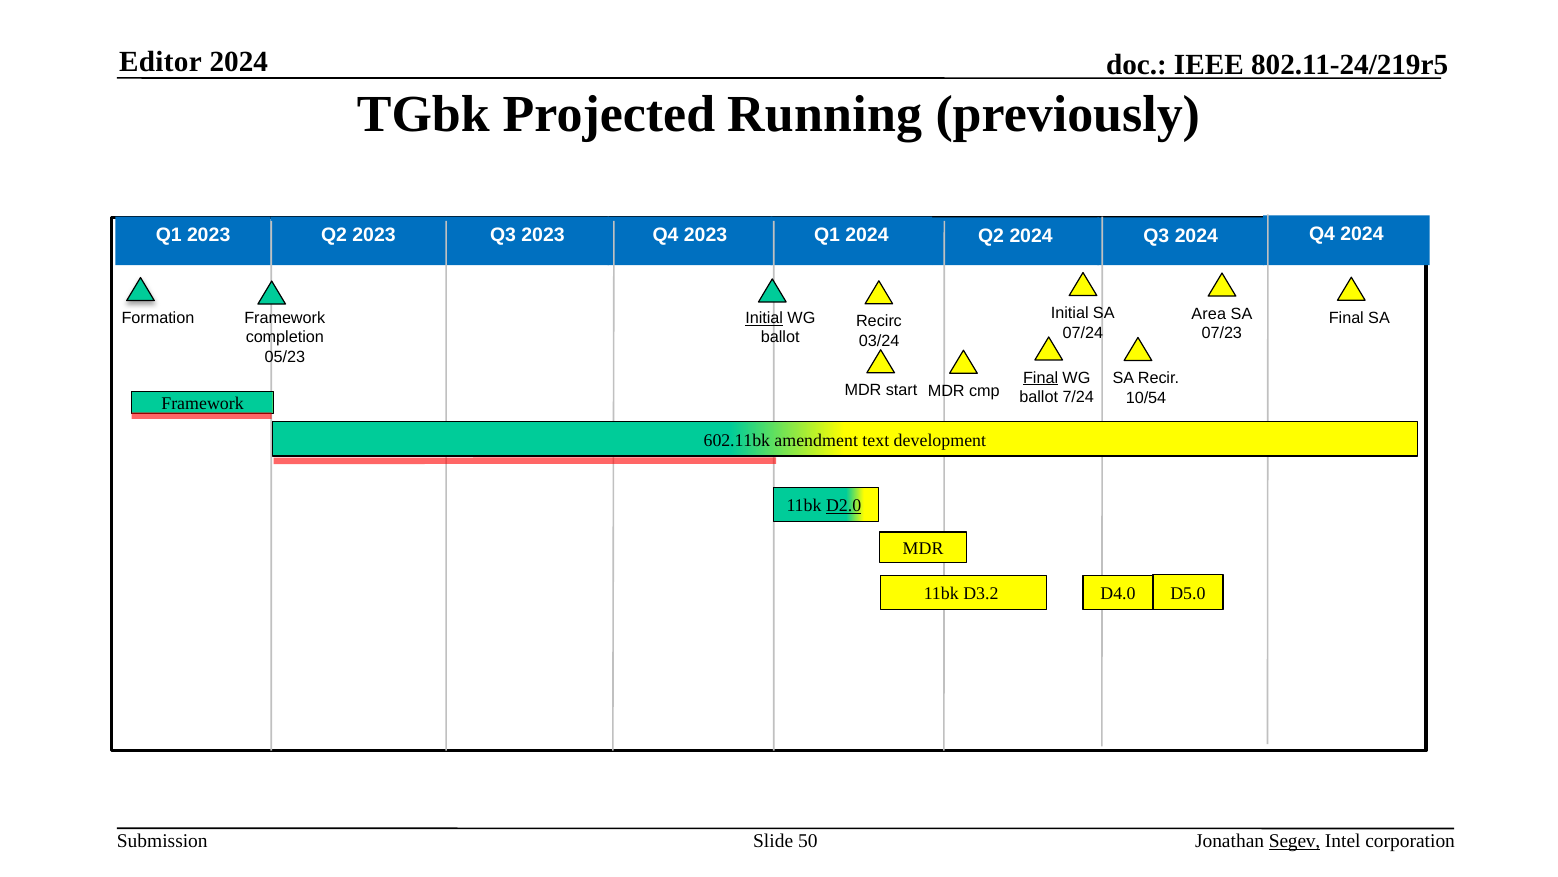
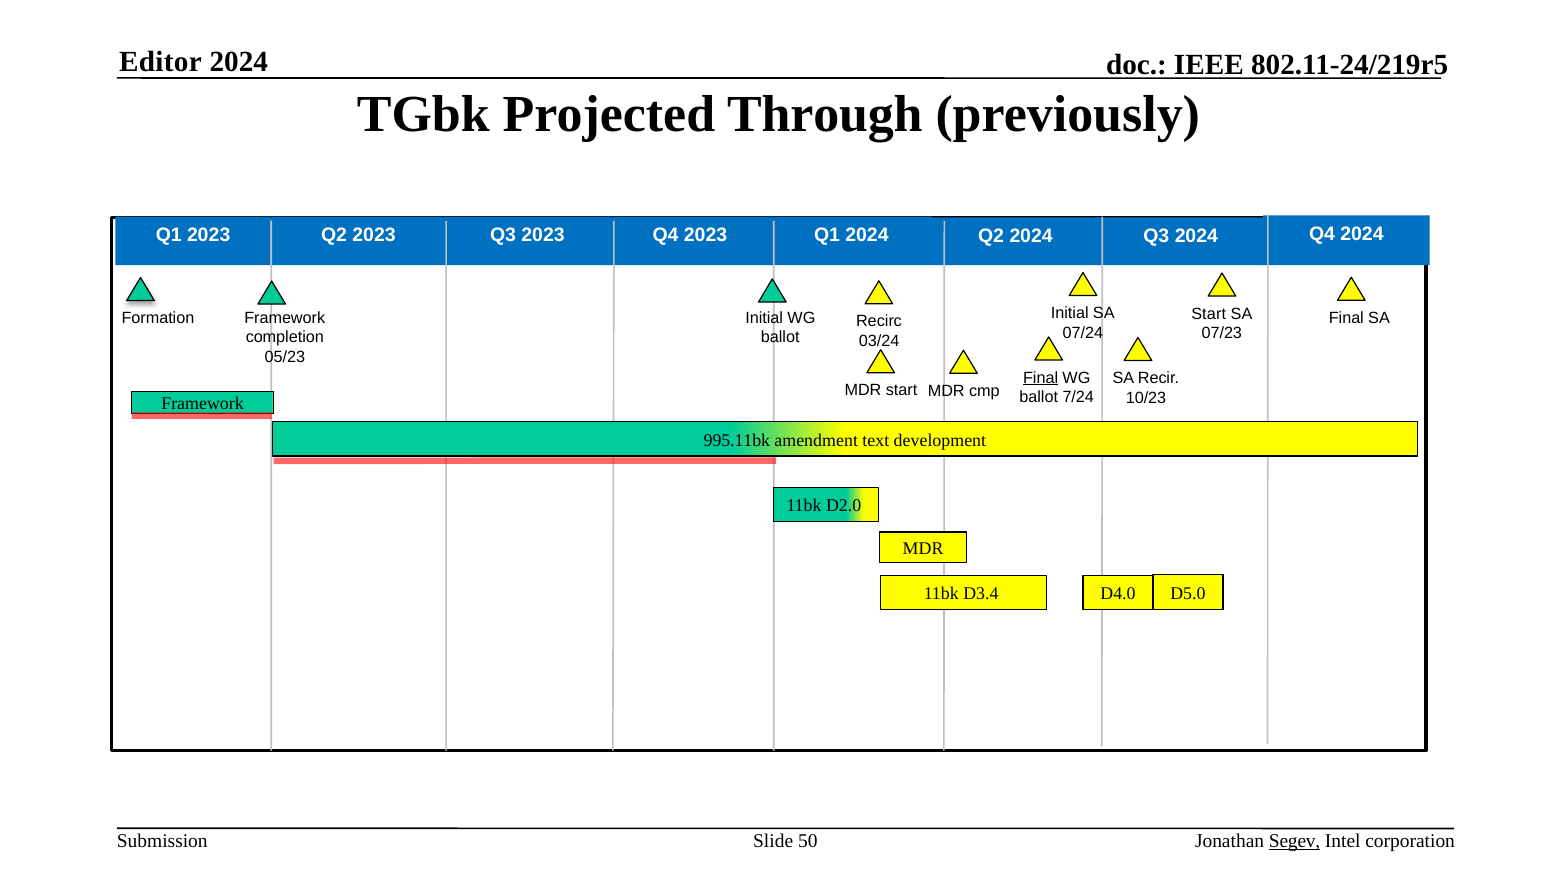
Running: Running -> Through
Area at (1209, 314): Area -> Start
Initial at (764, 318) underline: present -> none
10/54: 10/54 -> 10/23
602.11bk: 602.11bk -> 995.11bk
D2.0 underline: present -> none
D3.2: D3.2 -> D3.4
